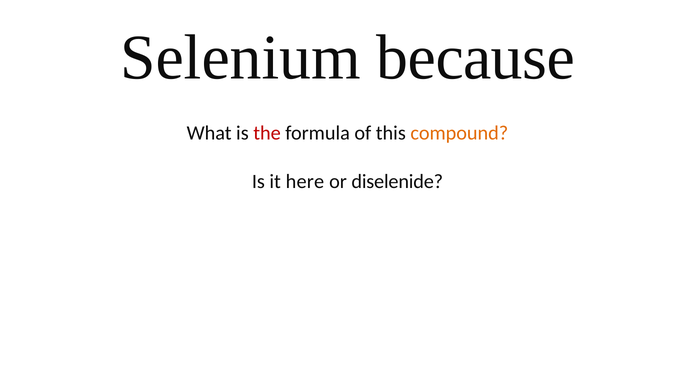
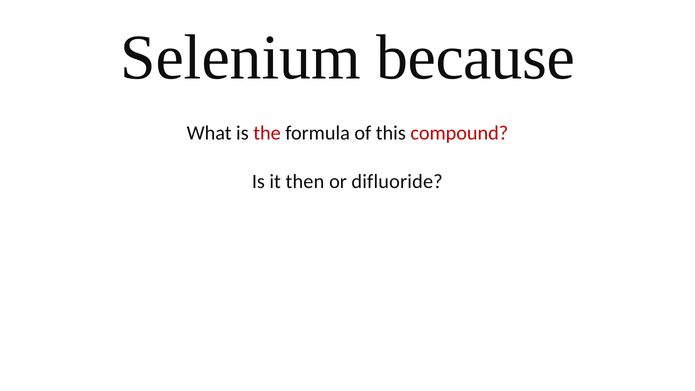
compound colour: orange -> red
here: here -> then
diselenide: diselenide -> difluoride
